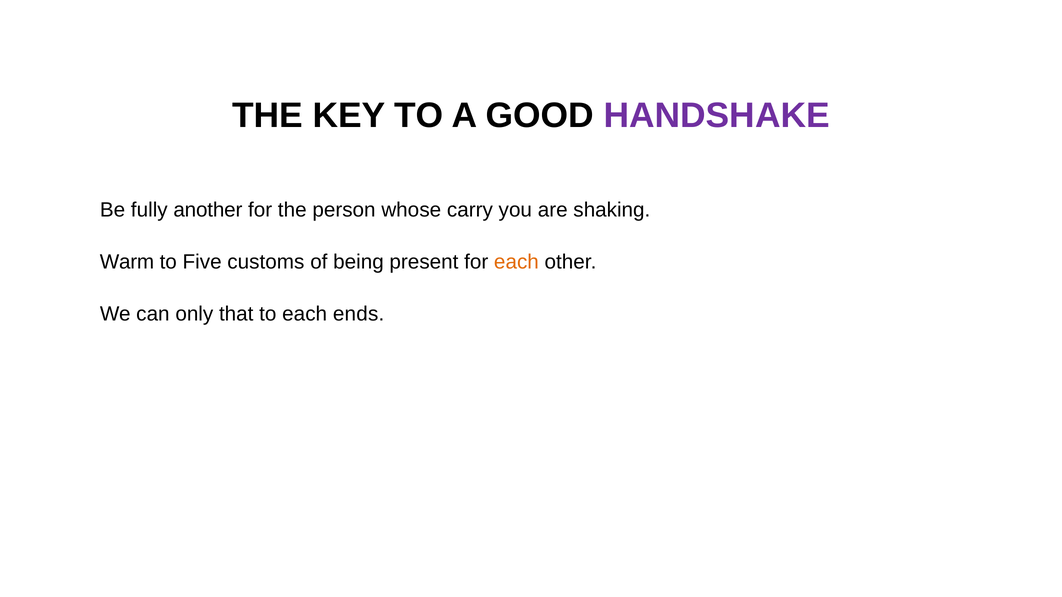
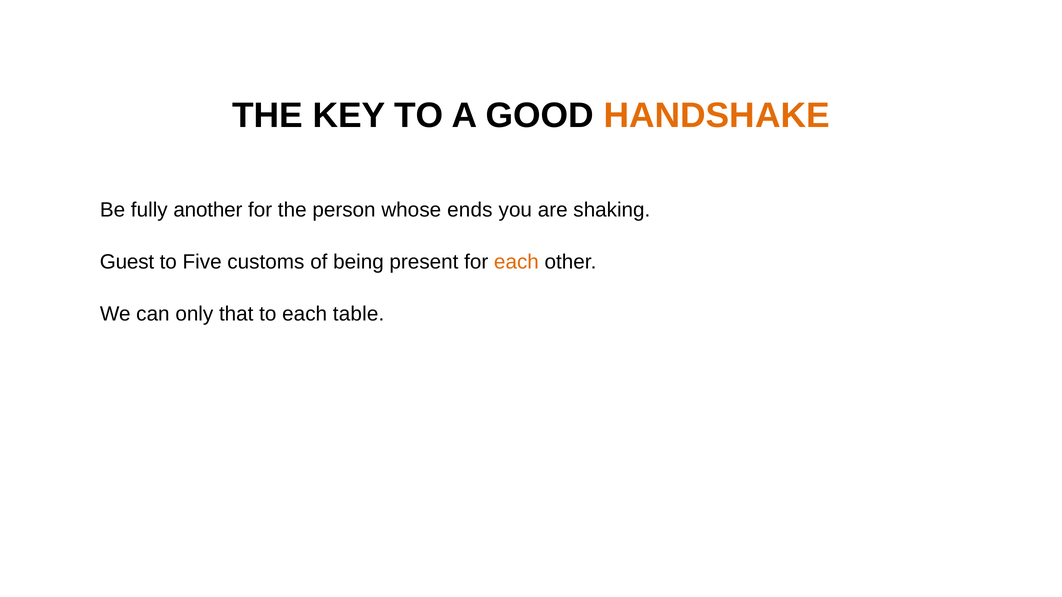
HANDSHAKE colour: purple -> orange
carry: carry -> ends
Warm: Warm -> Guest
ends: ends -> table
